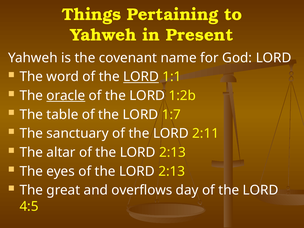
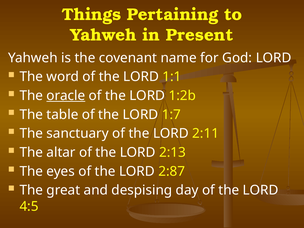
LORD at (141, 77) underline: present -> none
2:13 at (172, 171): 2:13 -> 2:87
overflows: overflows -> despising
